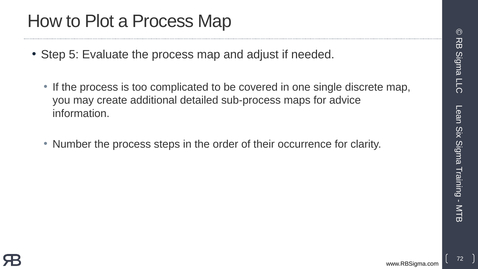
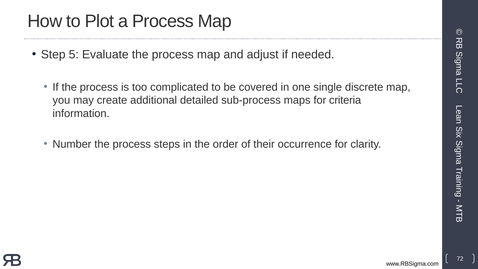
advice: advice -> criteria
